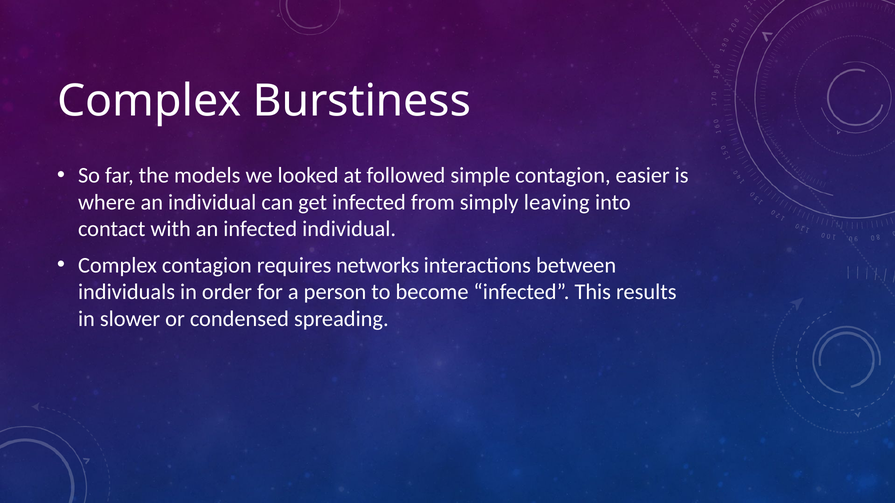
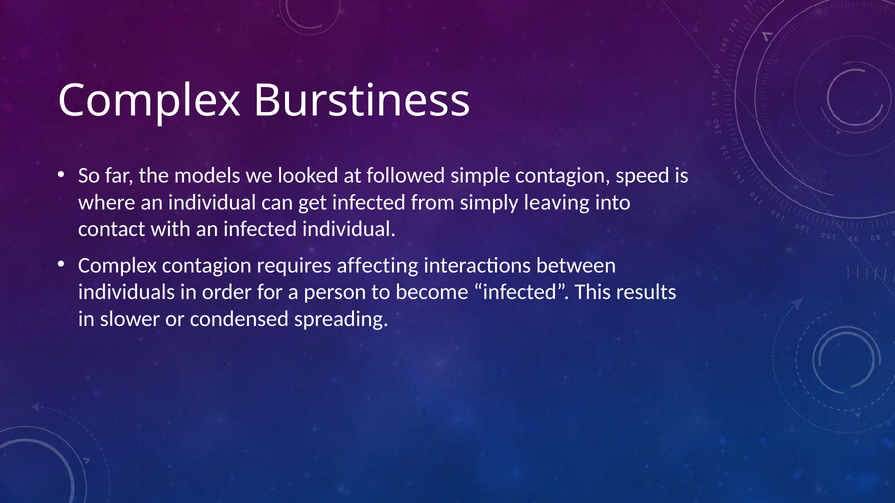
easier: easier -> speed
networks: networks -> affecting
